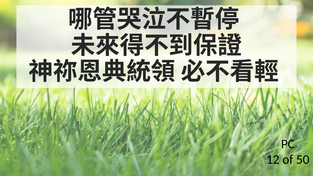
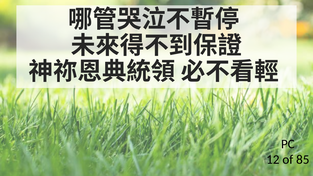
50: 50 -> 85
